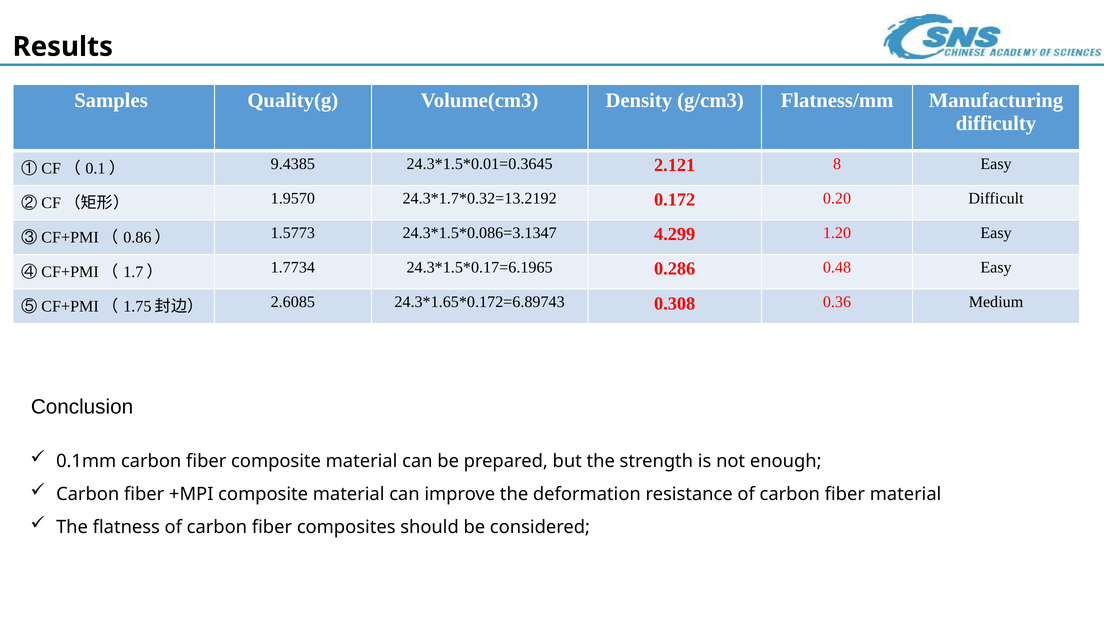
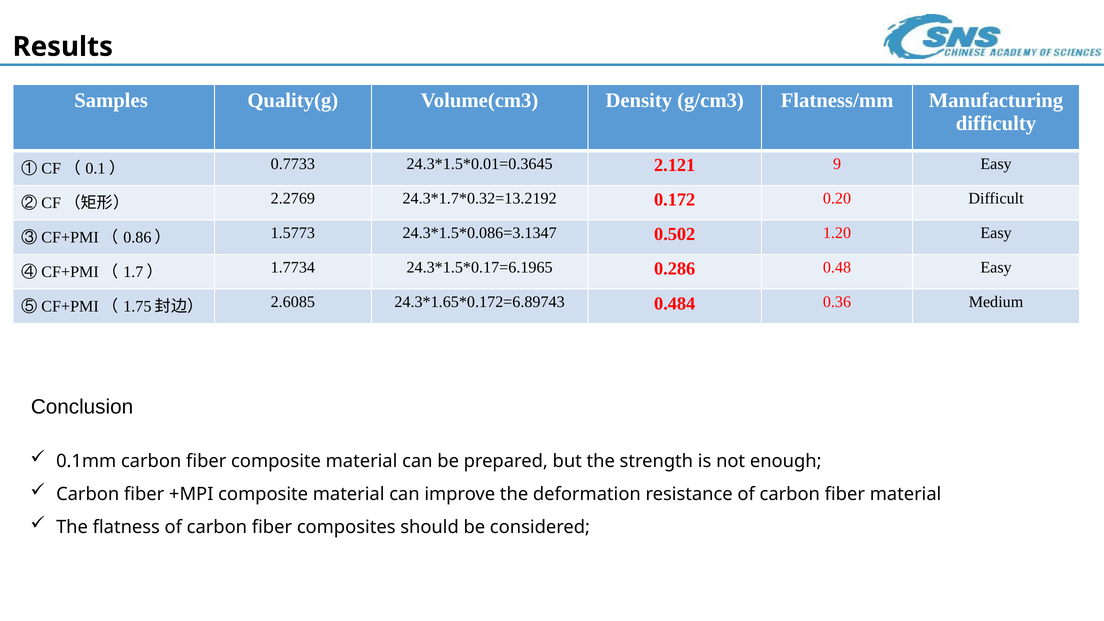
9.4385: 9.4385 -> 0.7733
8: 8 -> 9
1.9570: 1.9570 -> 2.2769
4.299: 4.299 -> 0.502
0.308: 0.308 -> 0.484
